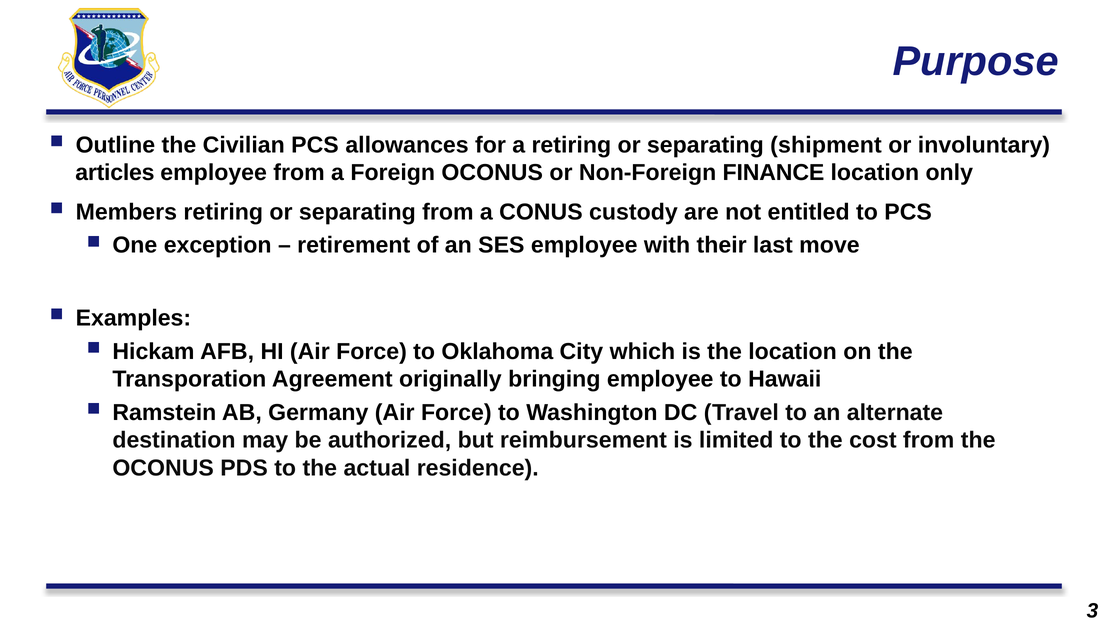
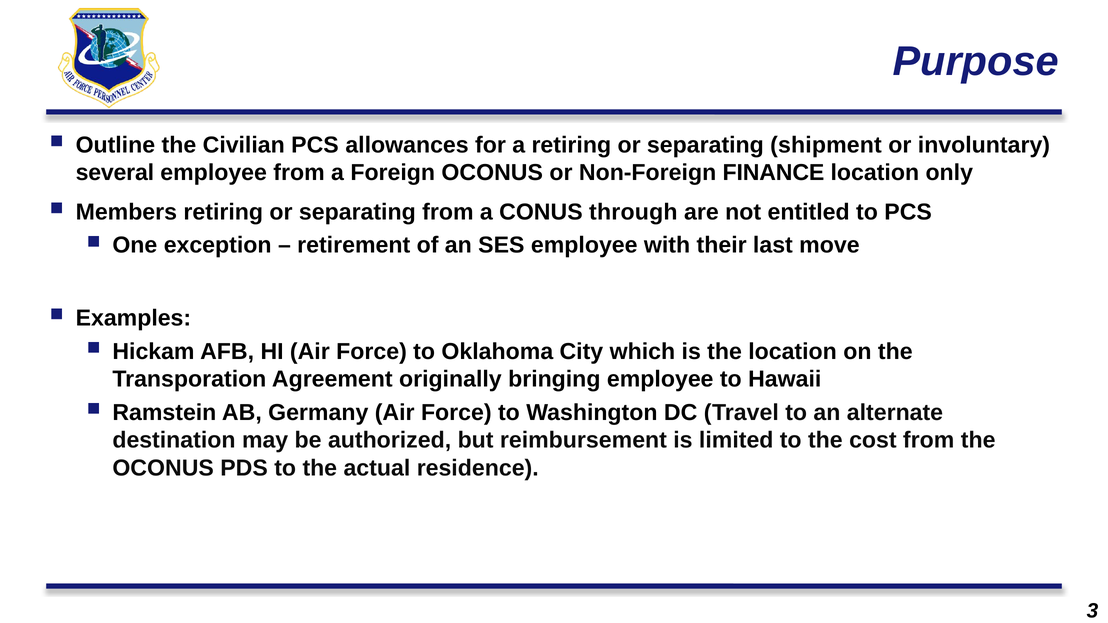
articles: articles -> several
custody: custody -> through
